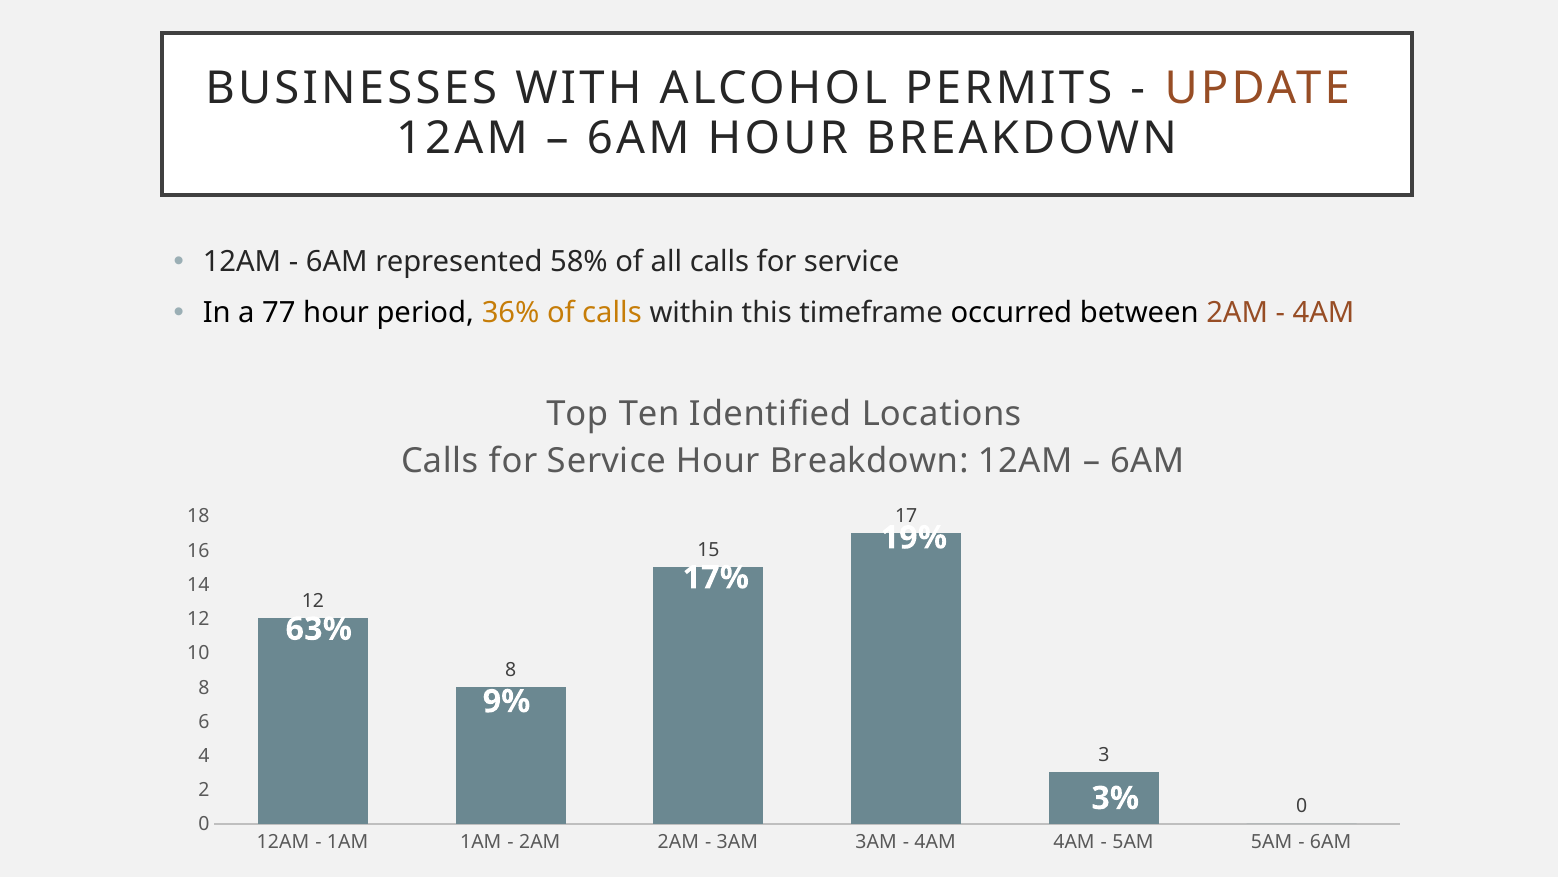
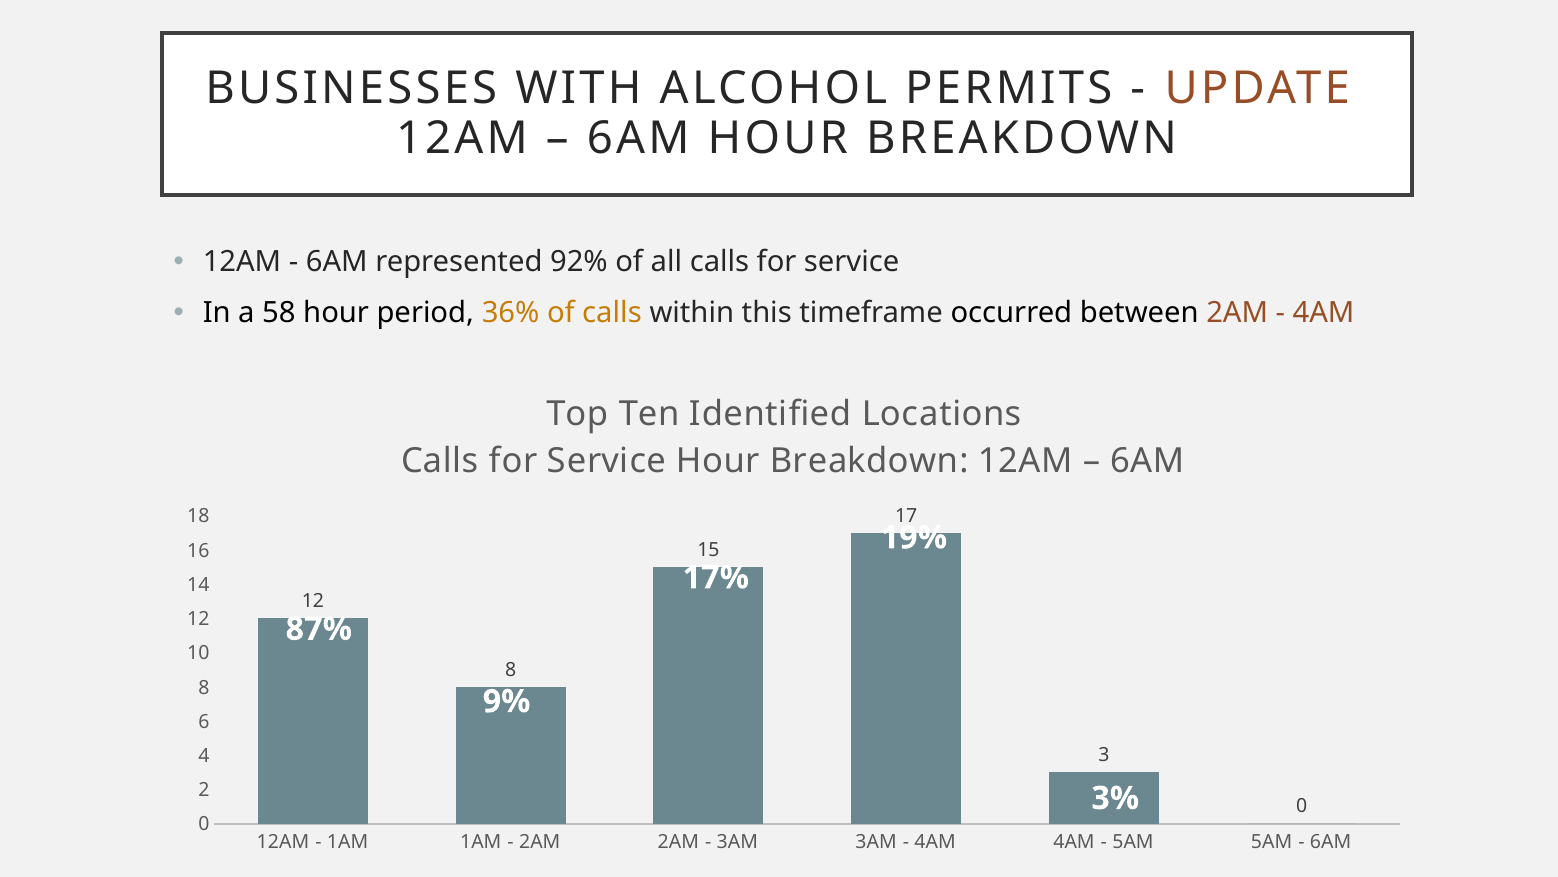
58%: 58% -> 92%
77: 77 -> 58
63%: 63% -> 87%
